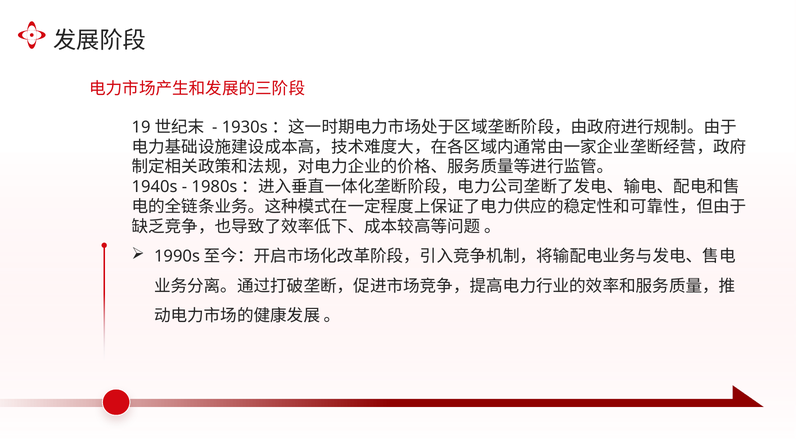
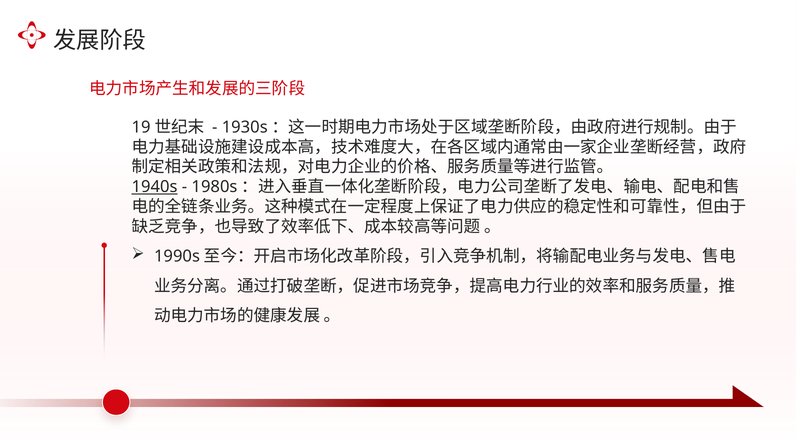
1940s underline: none -> present
